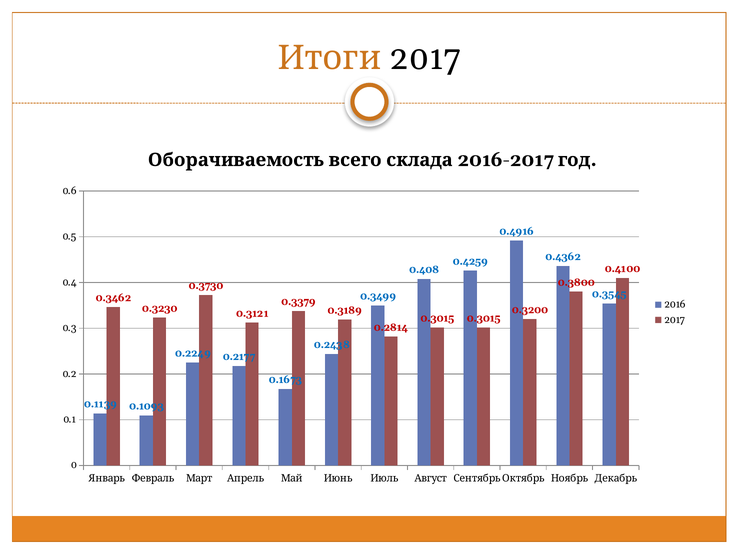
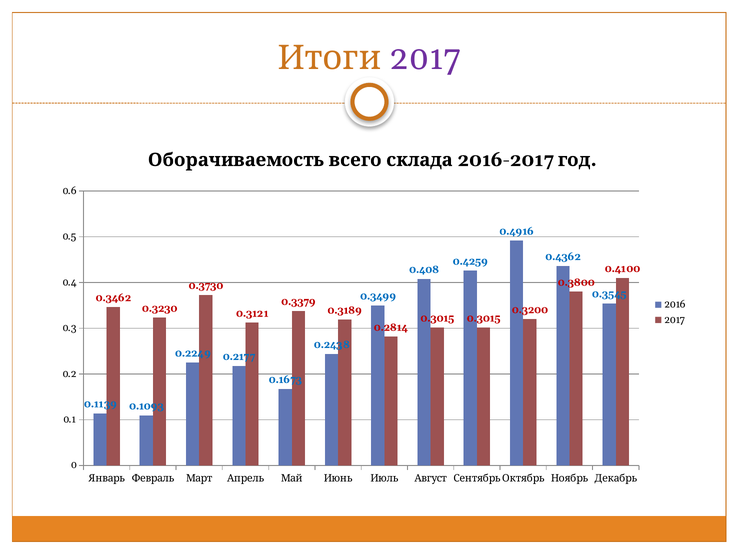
2017 at (425, 58) colour: black -> purple
